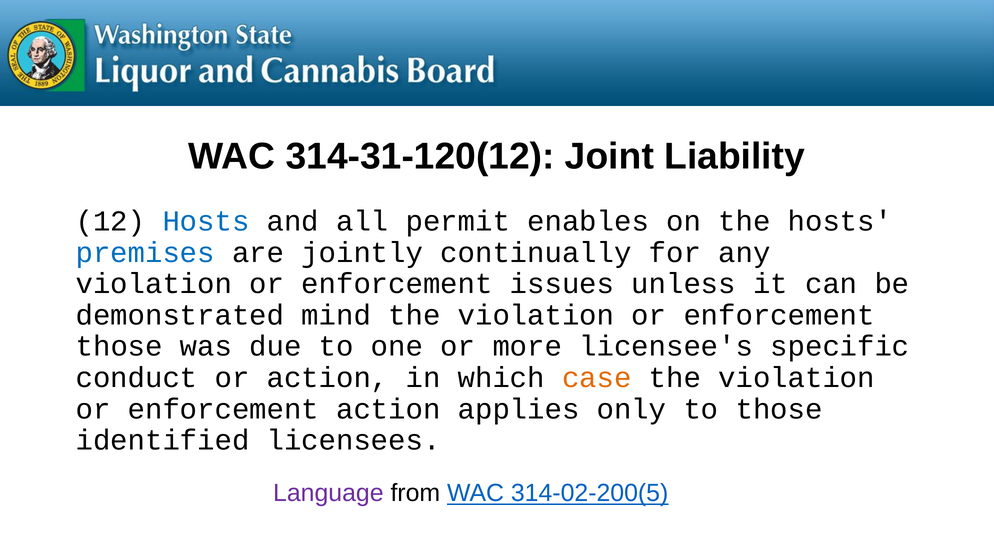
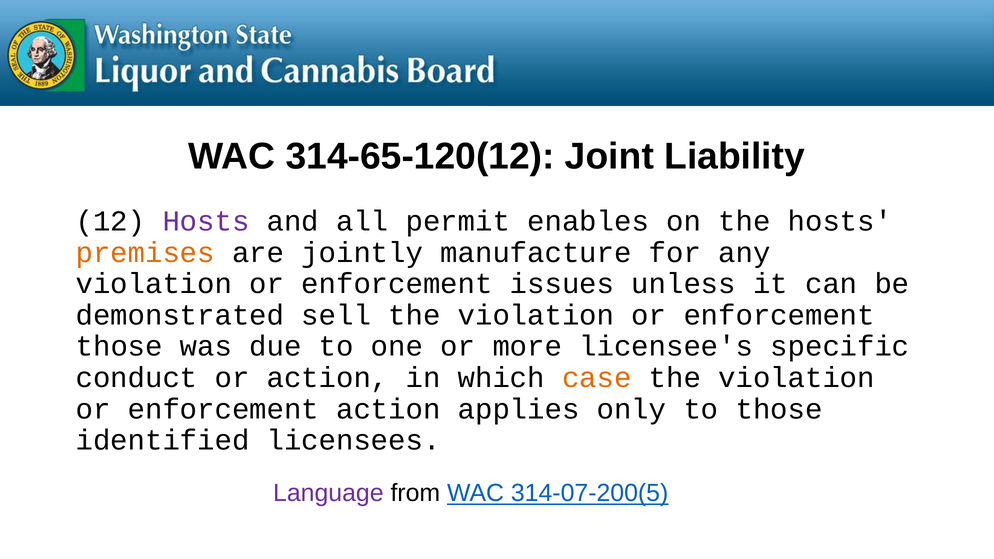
314-31-120(12: 314-31-120(12 -> 314-65-120(12
Hosts at (206, 221) colour: blue -> purple
premises colour: blue -> orange
continually: continually -> manufacture
mind: mind -> sell
314-02-200(5: 314-02-200(5 -> 314-07-200(5
